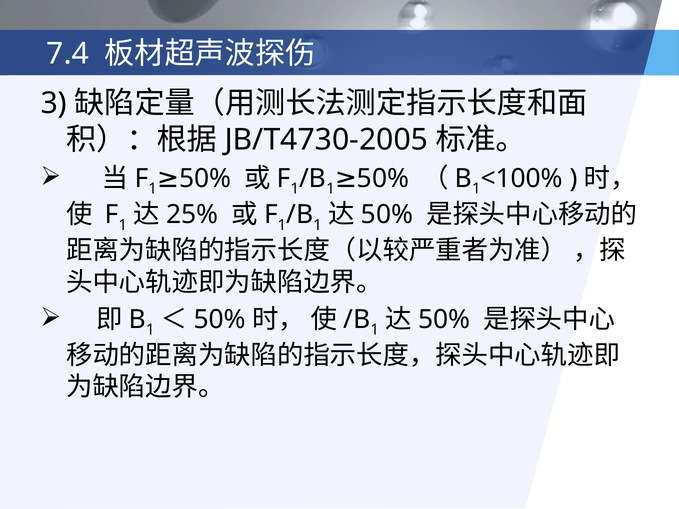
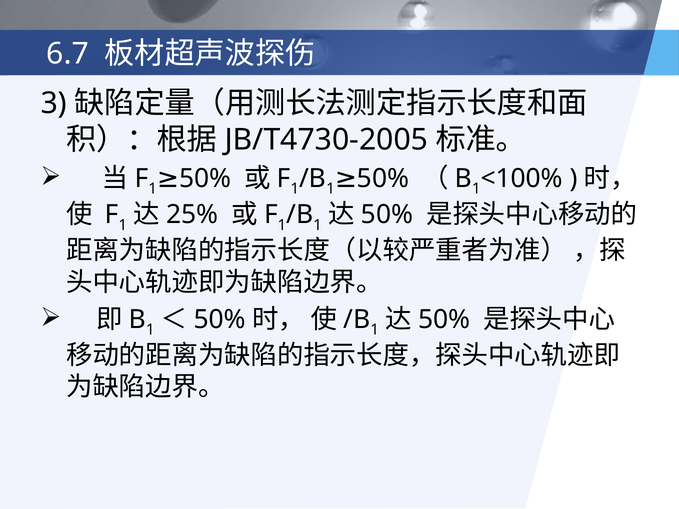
7.4: 7.4 -> 6.7
